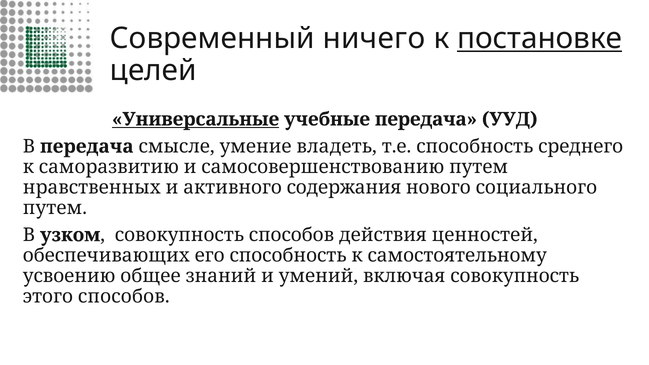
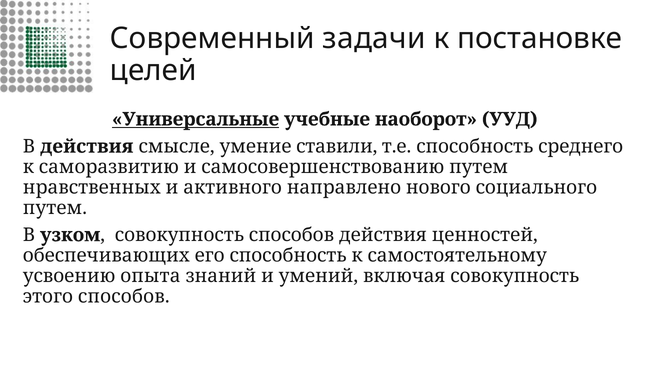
ничего: ничего -> задачи
постановке underline: present -> none
учебные передача: передача -> наоборот
В передача: передача -> действия
владеть: владеть -> ставили
содержания: содержания -> направлено
общее: общее -> опыта
